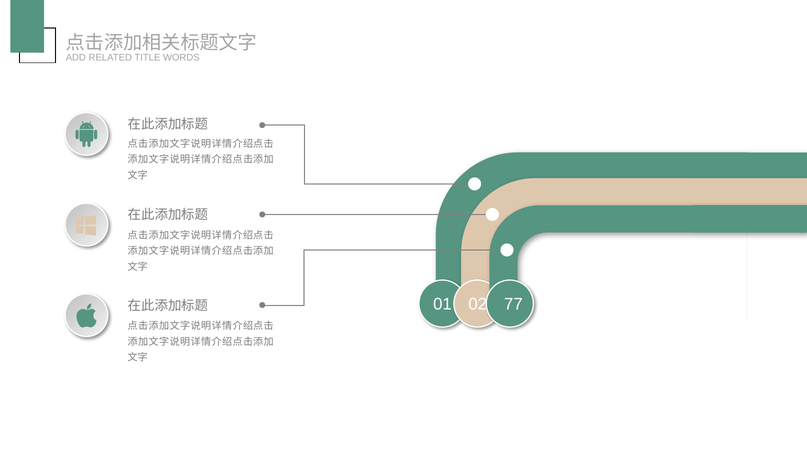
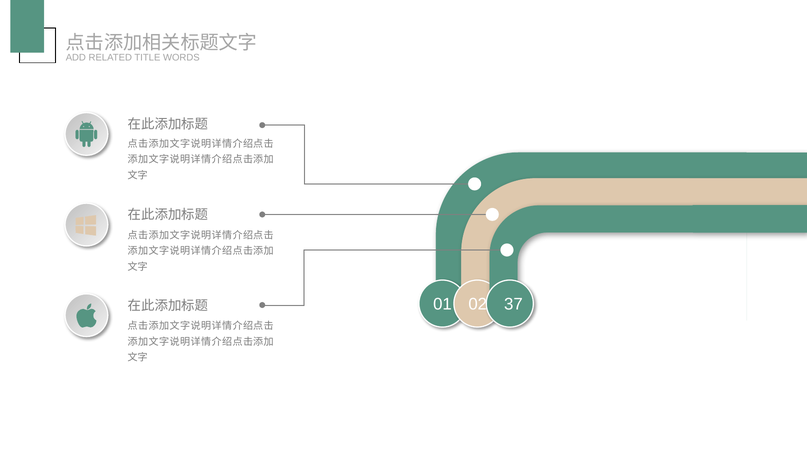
77: 77 -> 37
